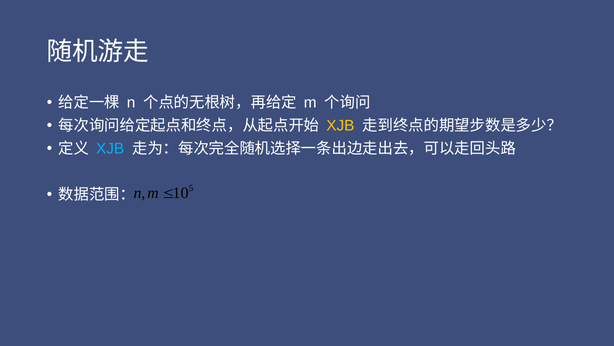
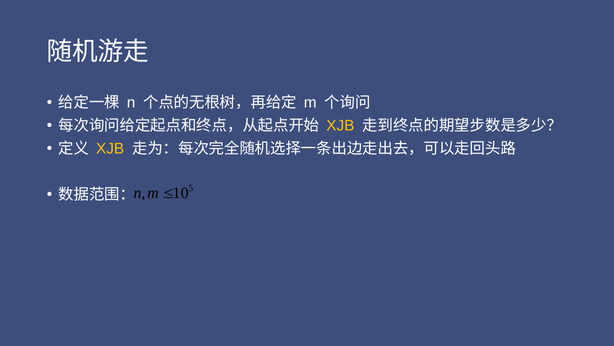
XJB at (110, 148) colour: light blue -> yellow
